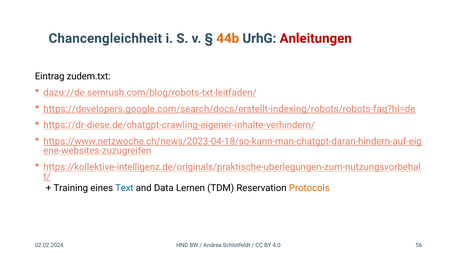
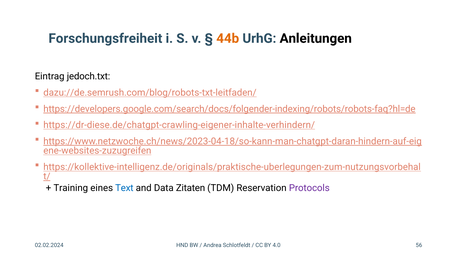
Chancengleichheit: Chancengleichheit -> Forschungsfreiheit
Anleitungen colour: red -> black
zudem.txt: zudem.txt -> jedoch.txt
https://developers.google.com/search/docs/erstellt-indexing/robots/robots-faq?hl=de: https://developers.google.com/search/docs/erstellt-indexing/robots/robots-faq?hl=de -> https://developers.google.com/search/docs/folgender-indexing/robots/robots-faq?hl=de
Lernen: Lernen -> Zitaten
Protocols colour: orange -> purple
